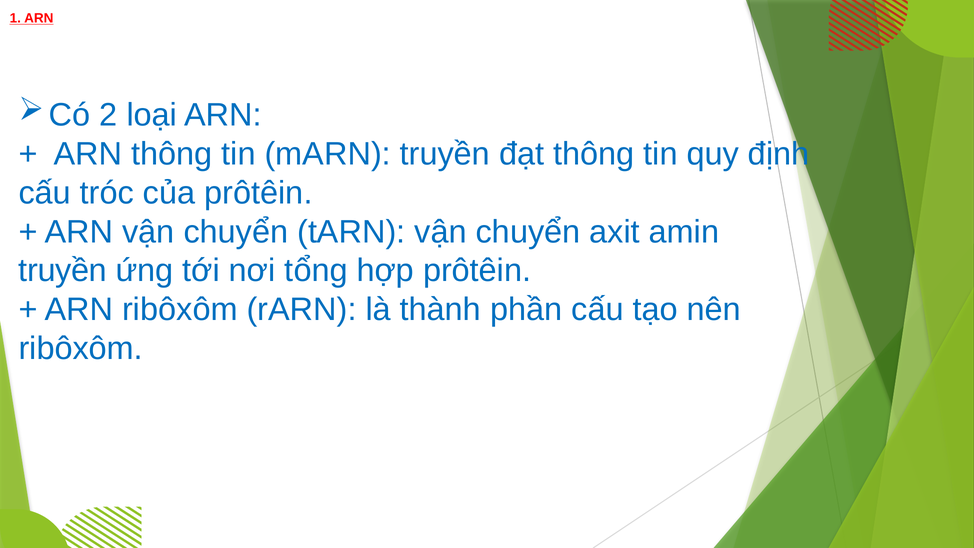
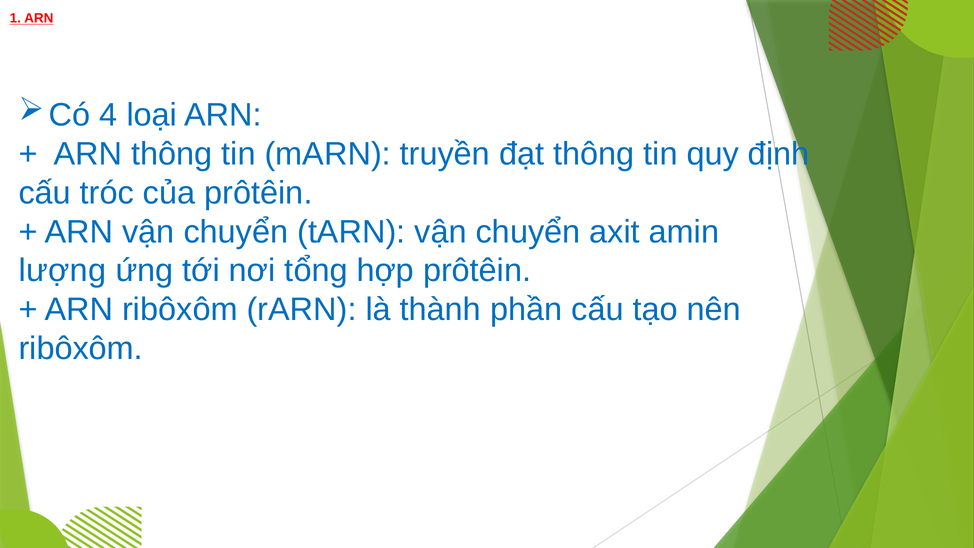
2: 2 -> 4
truyền at (63, 271): truyền -> lượng
